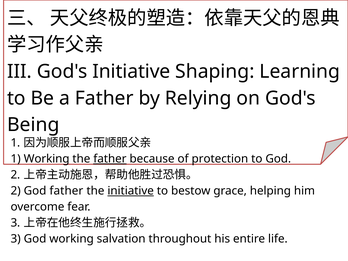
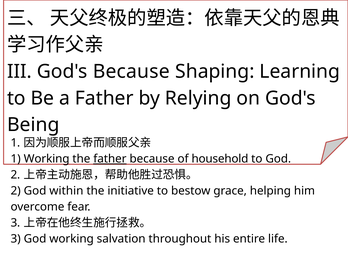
God's Initiative: Initiative -> Because
protection: protection -> household
God father: father -> within
initiative at (131, 191) underline: present -> none
